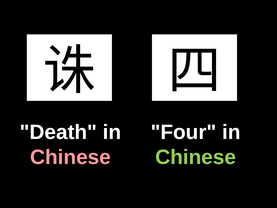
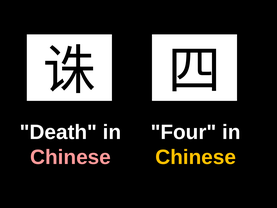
Chinese at (196, 157) colour: light green -> yellow
